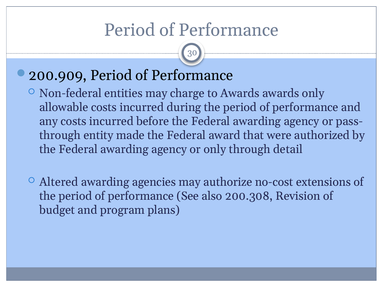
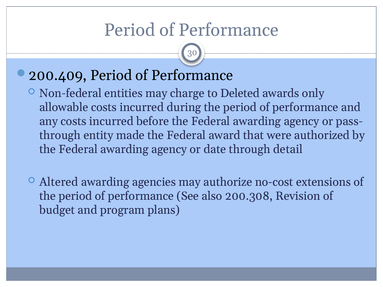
200.909: 200.909 -> 200.409
to Awards: Awards -> Deleted
or only: only -> date
